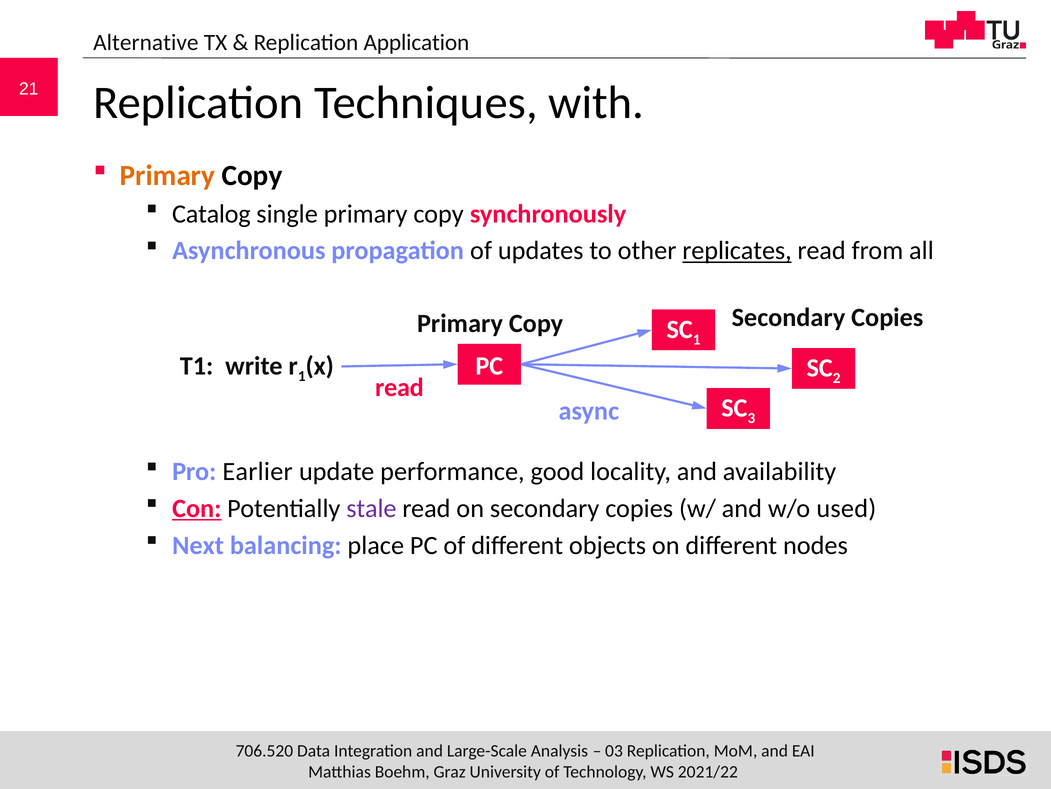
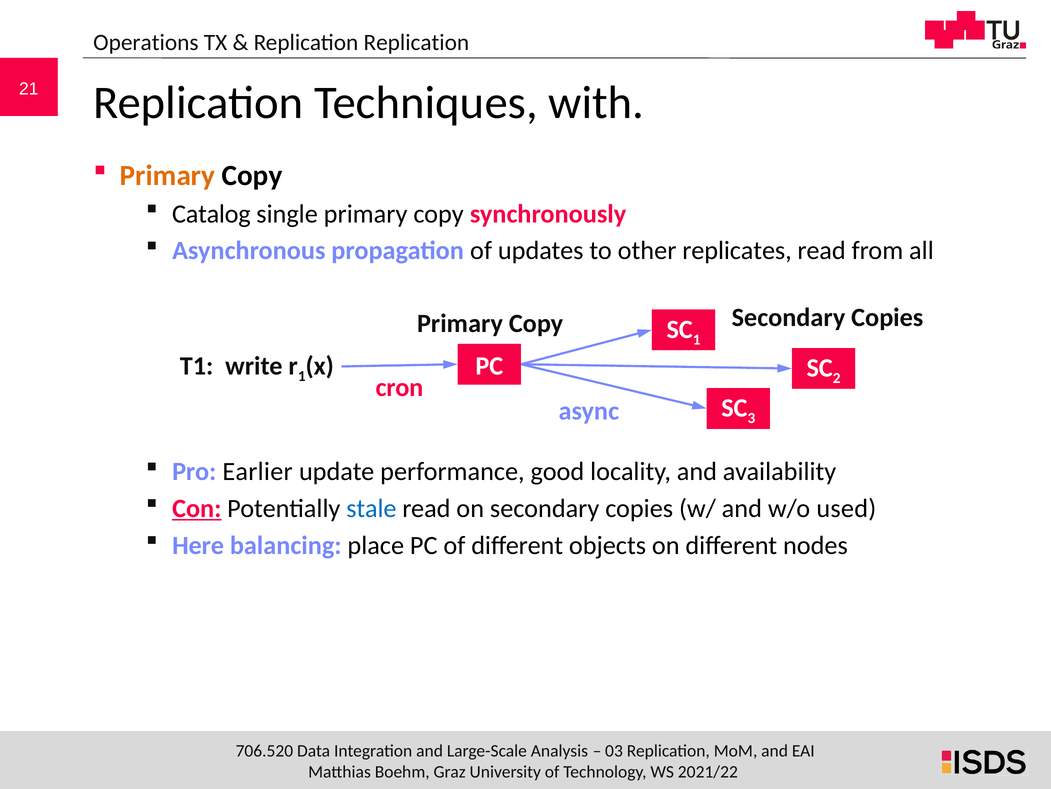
Alternative: Alternative -> Operations
Replication Application: Application -> Replication
replicates underline: present -> none
read at (399, 387): read -> cron
stale colour: purple -> blue
Next: Next -> Here
